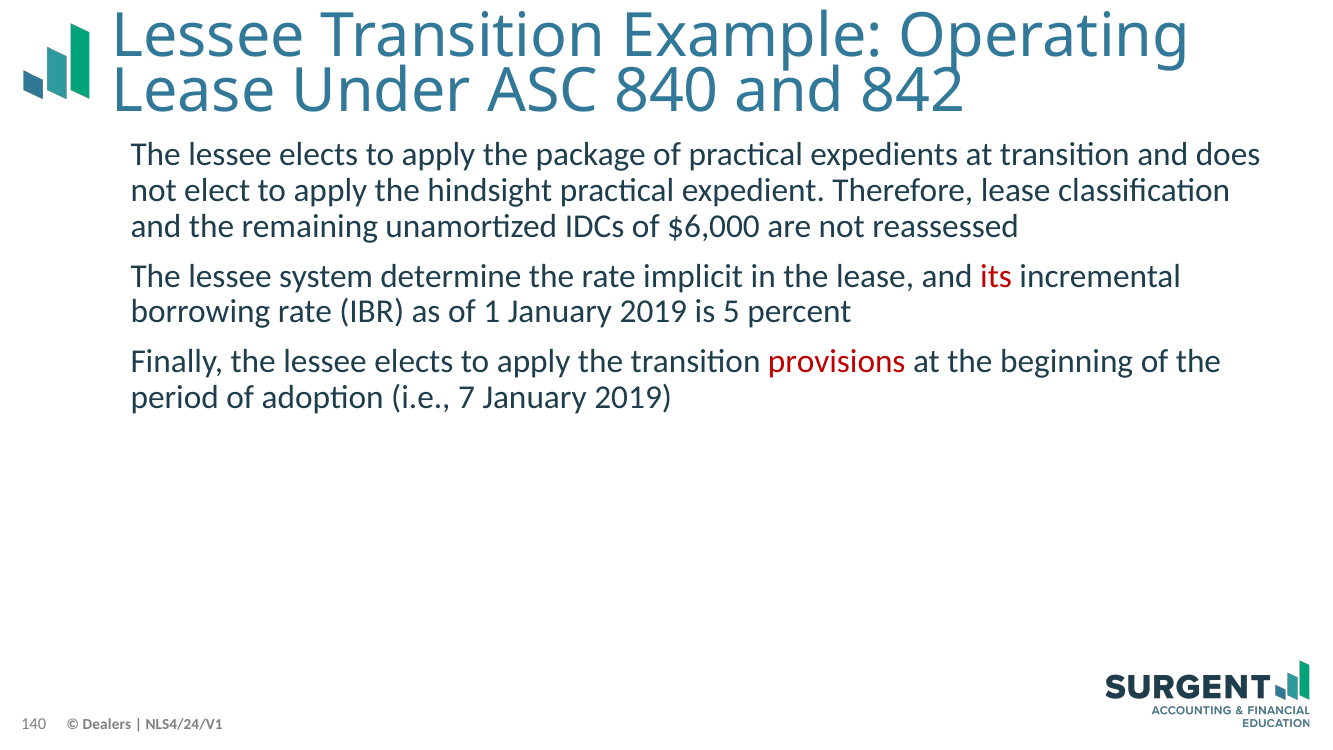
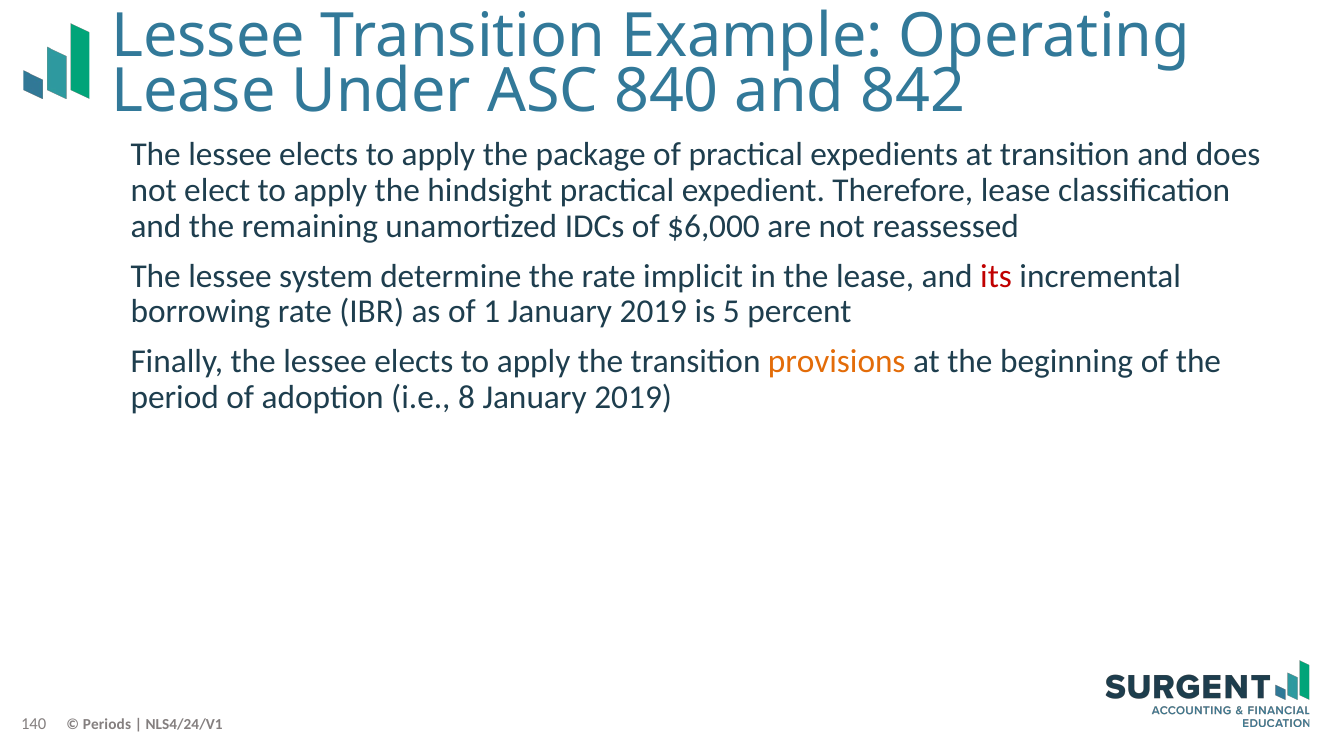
provisions colour: red -> orange
7: 7 -> 8
Dealers: Dealers -> Periods
